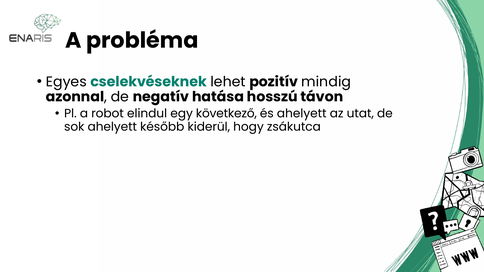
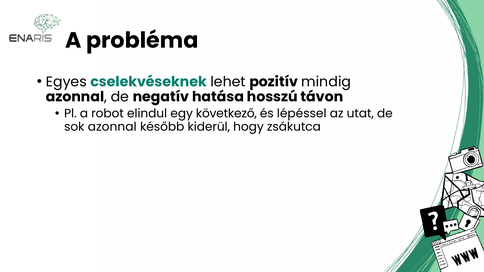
és ahelyett: ahelyett -> lépéssel
sok ahelyett: ahelyett -> azonnal
